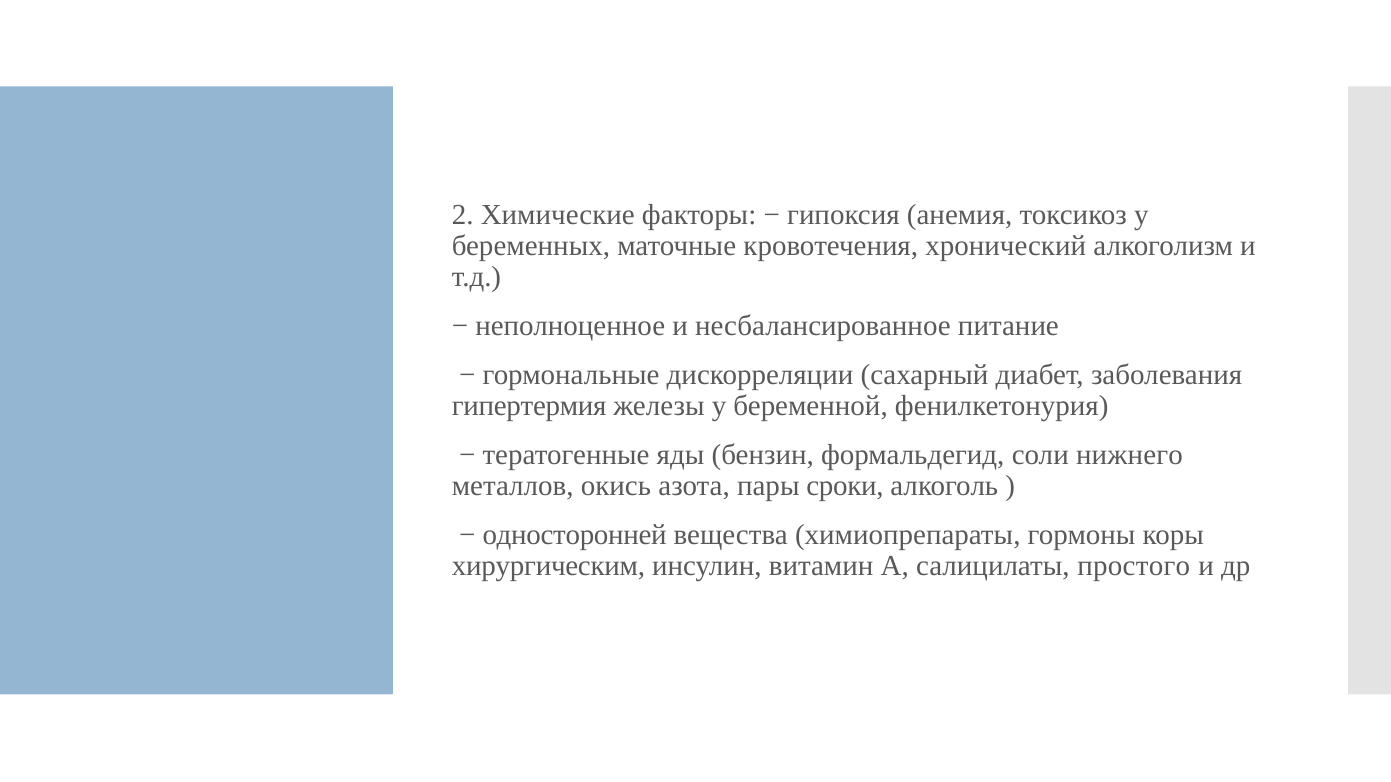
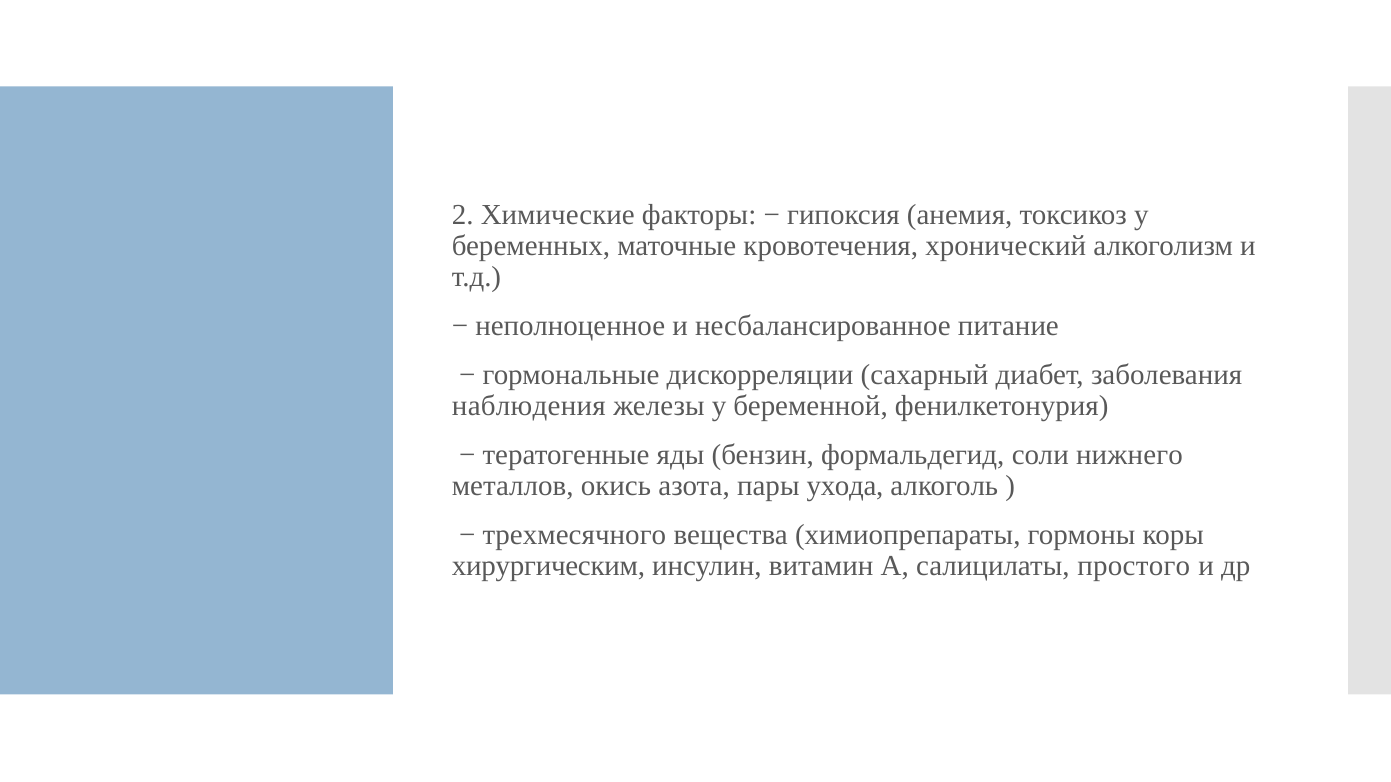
гипертермия: гипертермия -> наблюдения
сроки: сроки -> ухода
односторонней: односторонней -> трехмесячного
